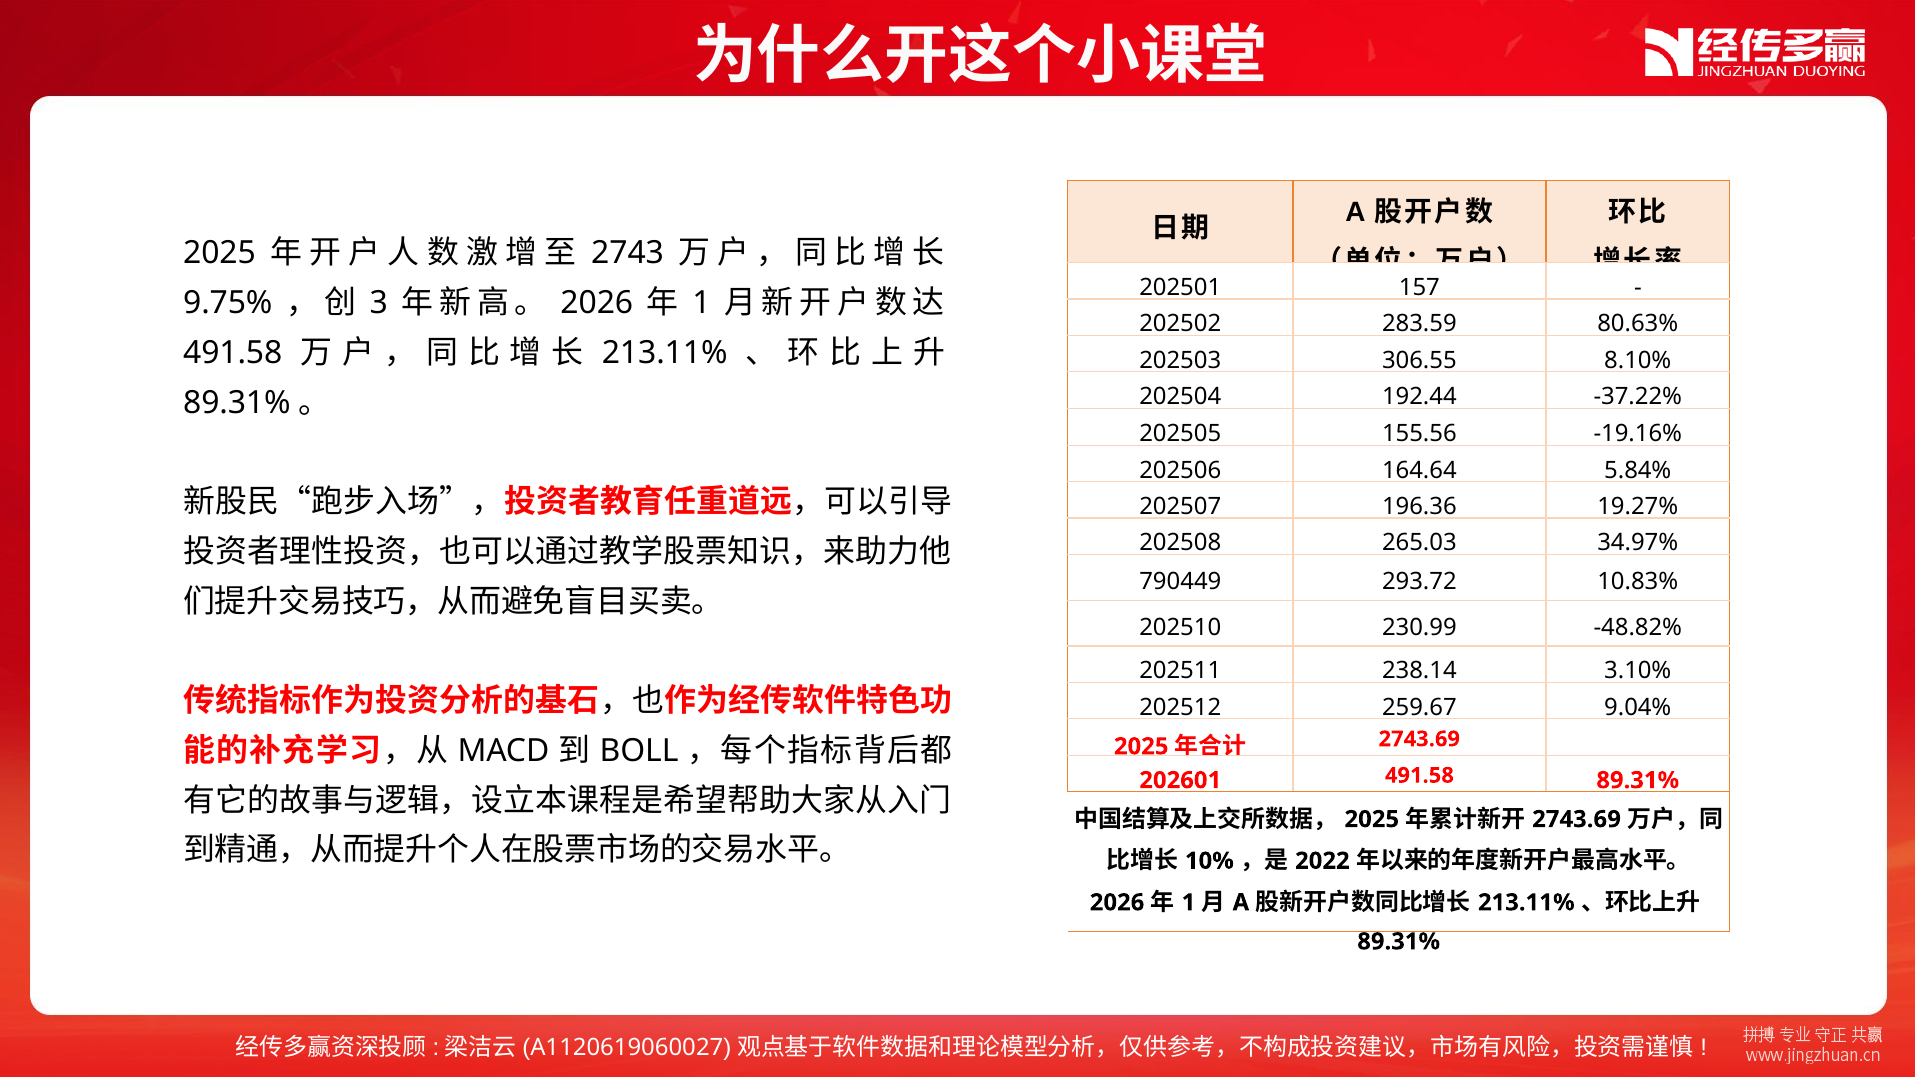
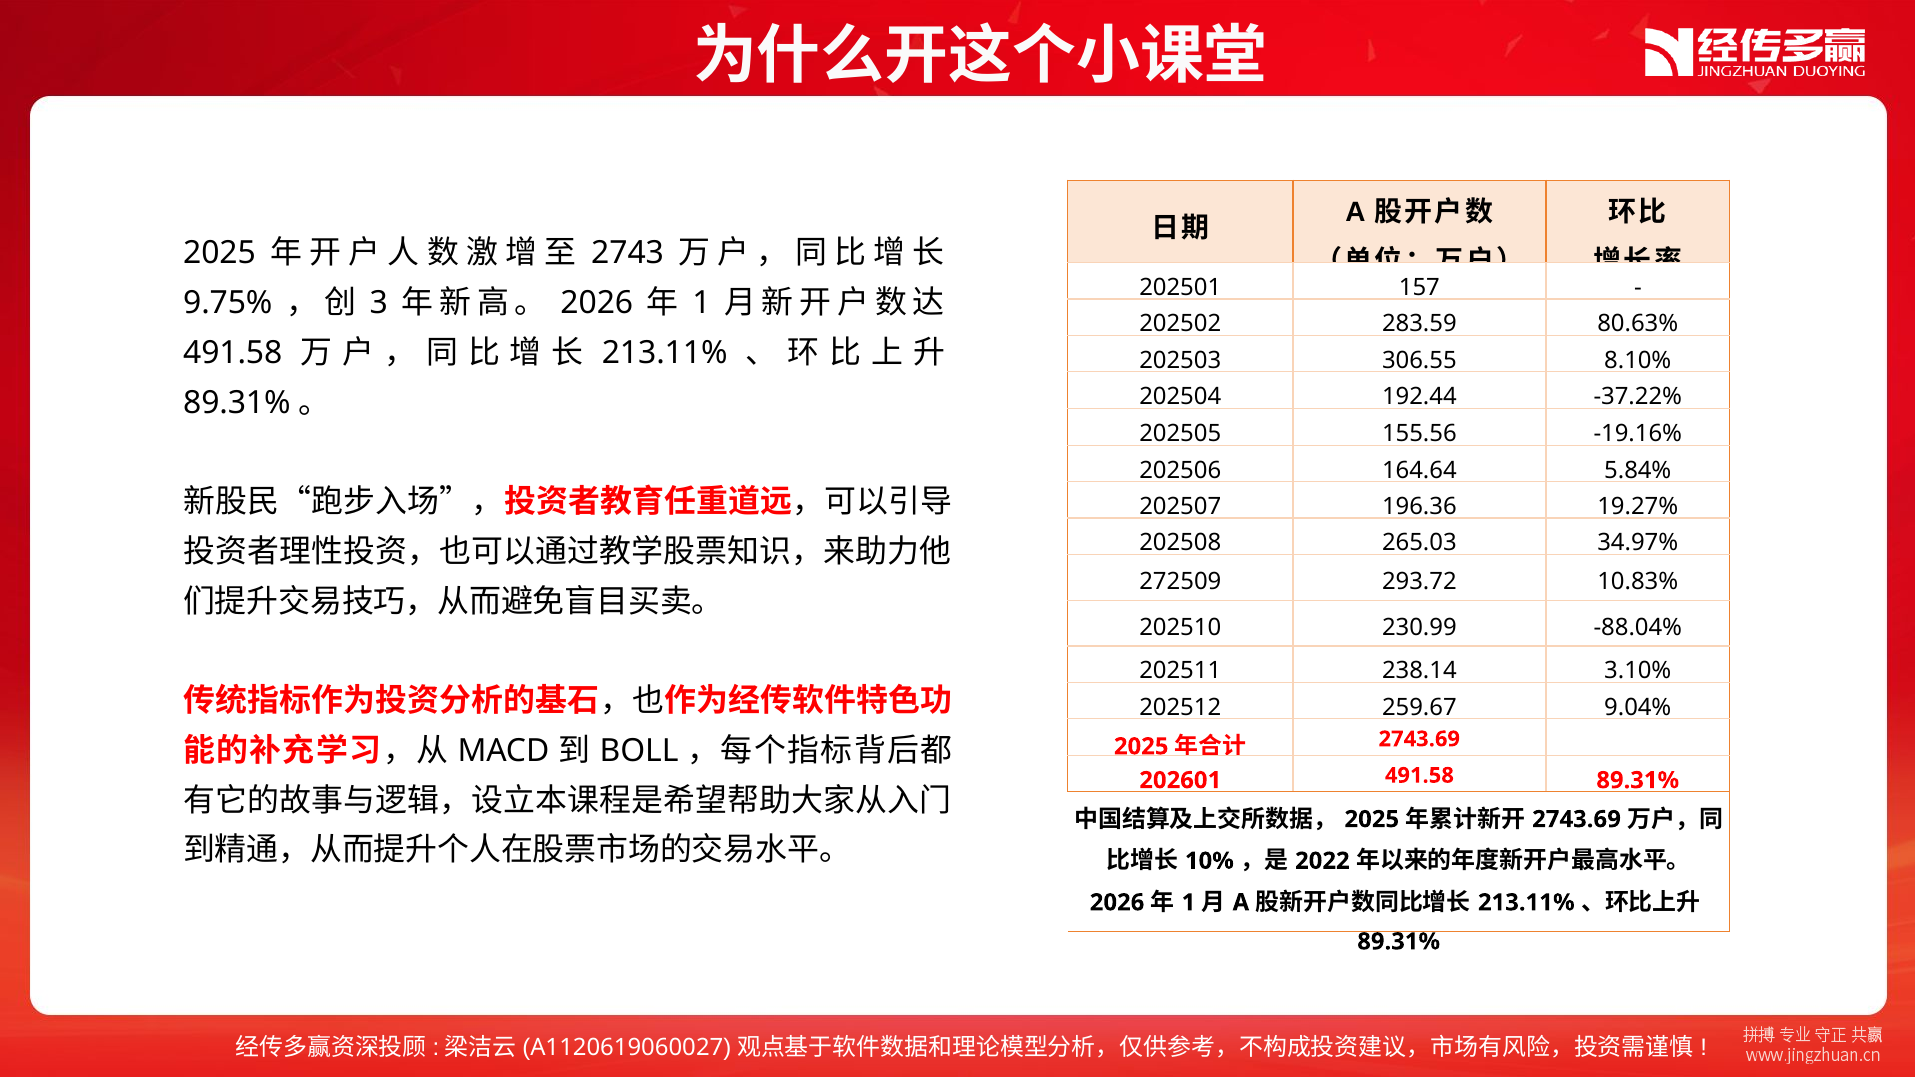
790449: 790449 -> 272509
-48.82%: -48.82% -> -88.04%
